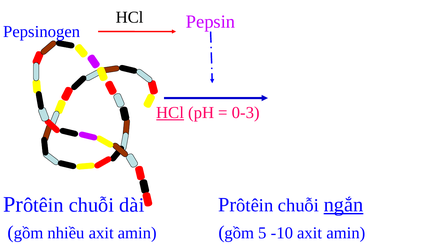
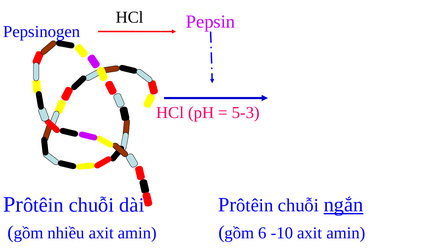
HCl at (170, 113) underline: present -> none
0-3: 0-3 -> 5-3
5: 5 -> 6
